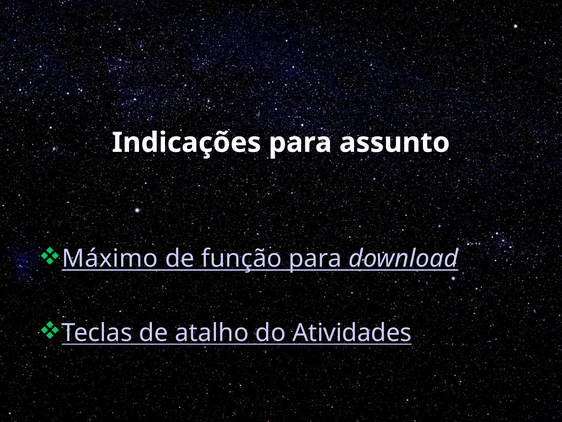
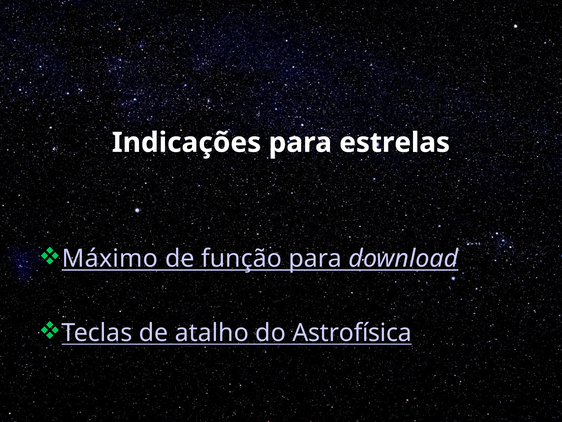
assunto: assunto -> estrelas
Atividades: Atividades -> Astrofísica
